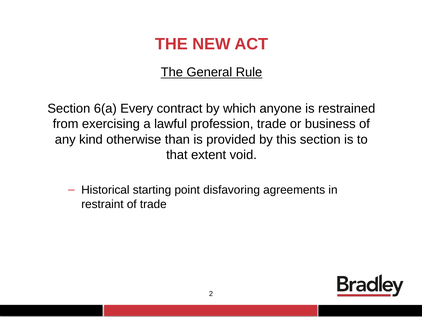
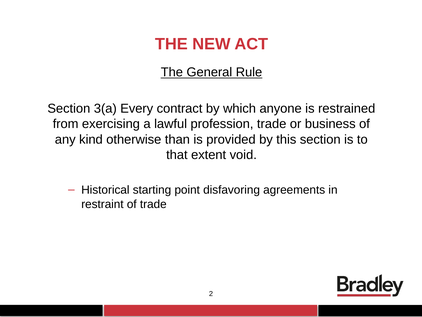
6(a: 6(a -> 3(a
